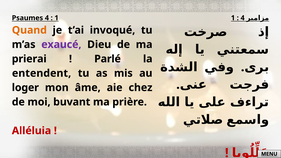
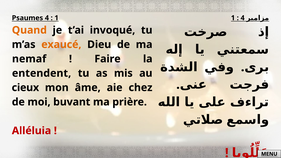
exaucé colour: purple -> orange
prierai: prierai -> nemaf
Parlé: Parlé -> Faire
loger: loger -> cieux
